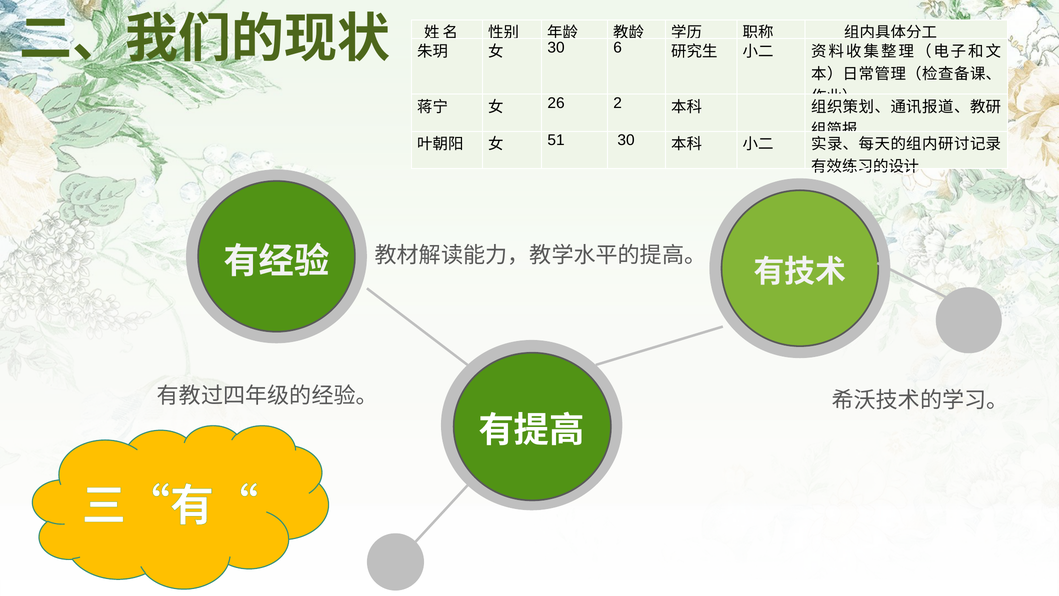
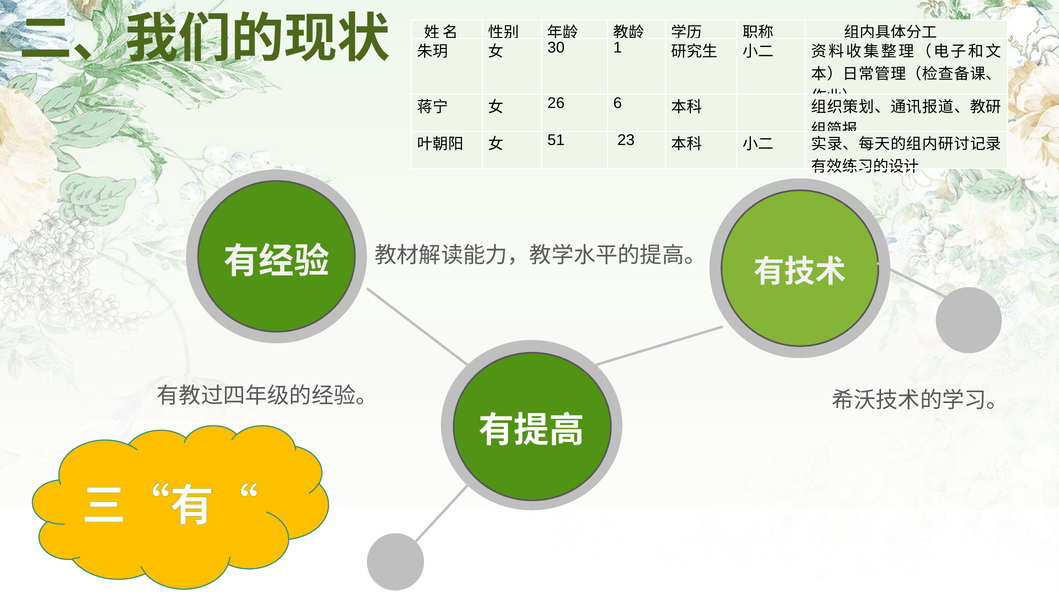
6: 6 -> 1
2: 2 -> 6
51 30: 30 -> 23
